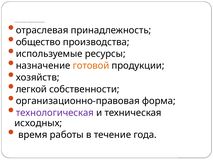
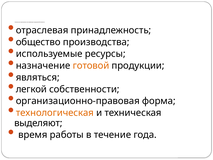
хозяйств: хозяйств -> являться
технологическая colour: purple -> orange
исходных: исходных -> выделяют
